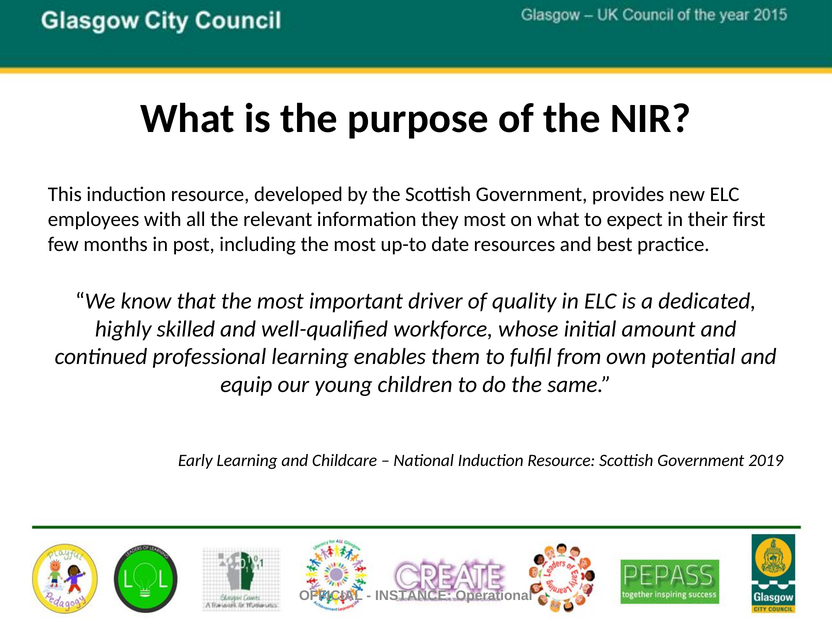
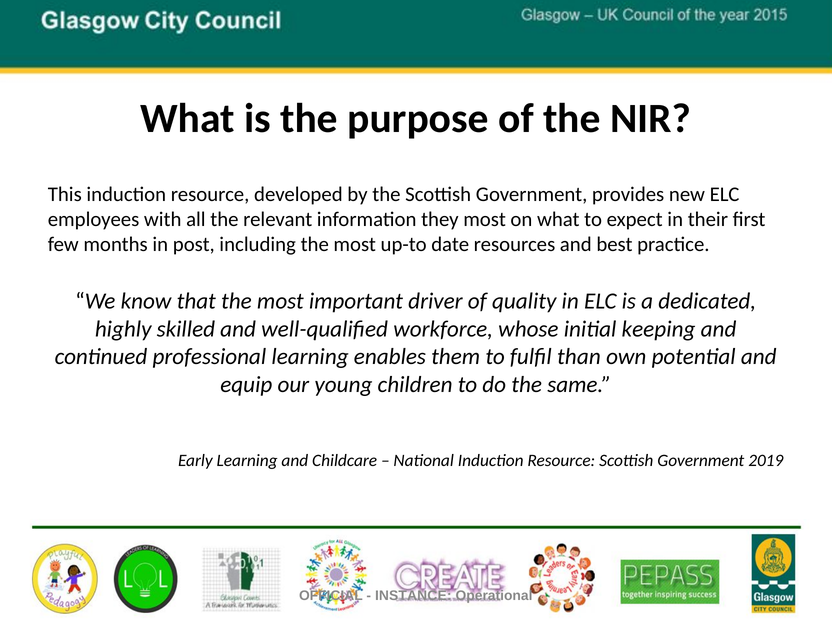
amount: amount -> keeping
from: from -> than
